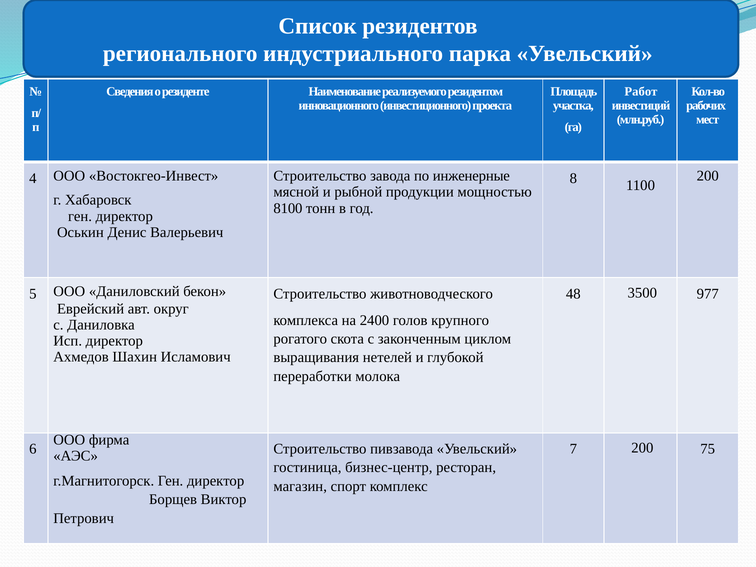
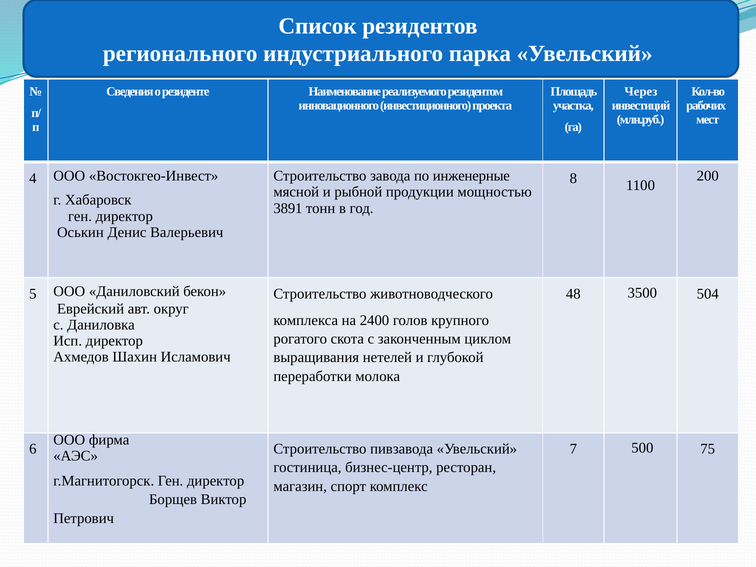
Работ: Работ -> Через
8100: 8100 -> 3891
977: 977 -> 504
7 200: 200 -> 500
